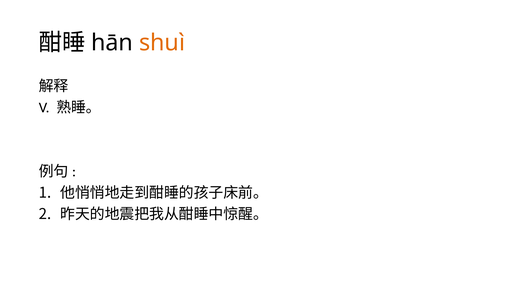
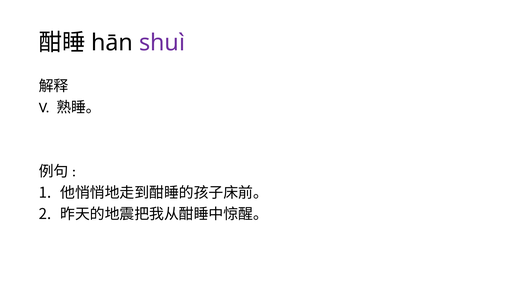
shuì colour: orange -> purple
